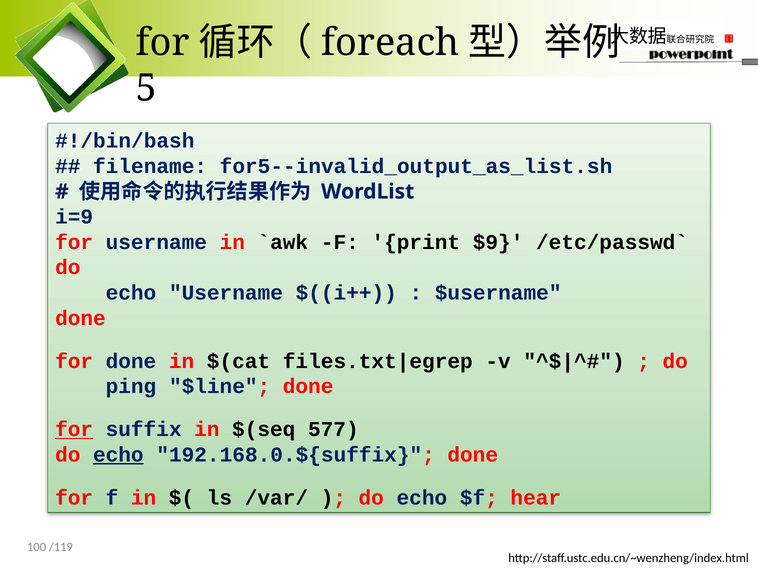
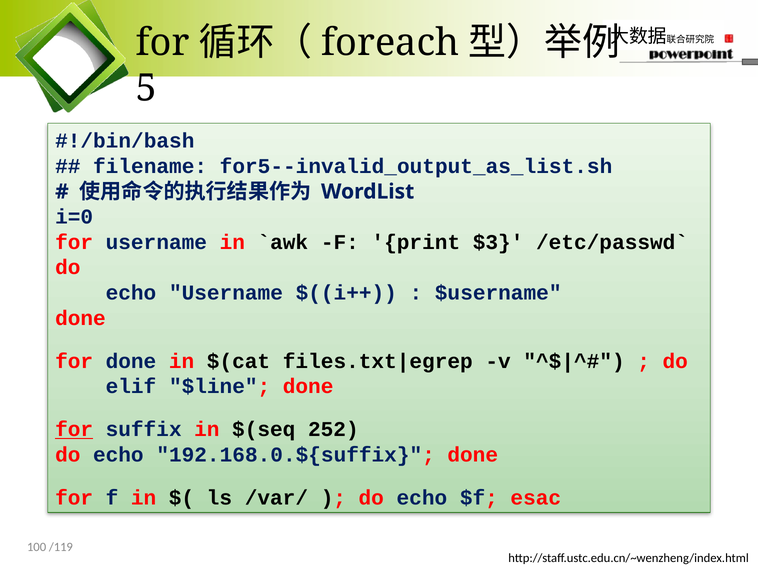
i=9: i=9 -> i=0
$9: $9 -> $3
ping: ping -> elif
577: 577 -> 252
echo at (118, 454) underline: present -> none
hear: hear -> esac
